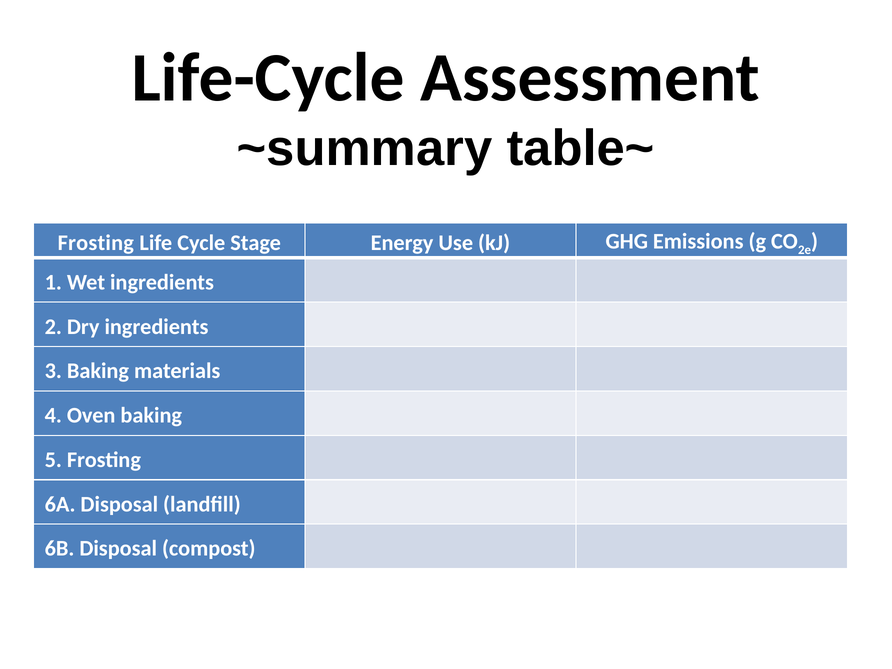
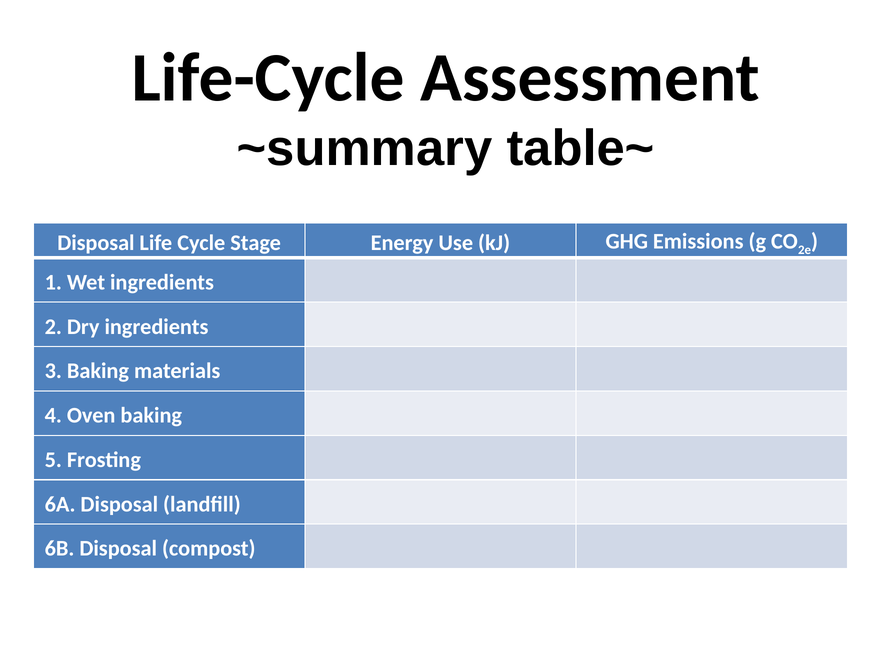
Frosting at (96, 243): Frosting -> Disposal
